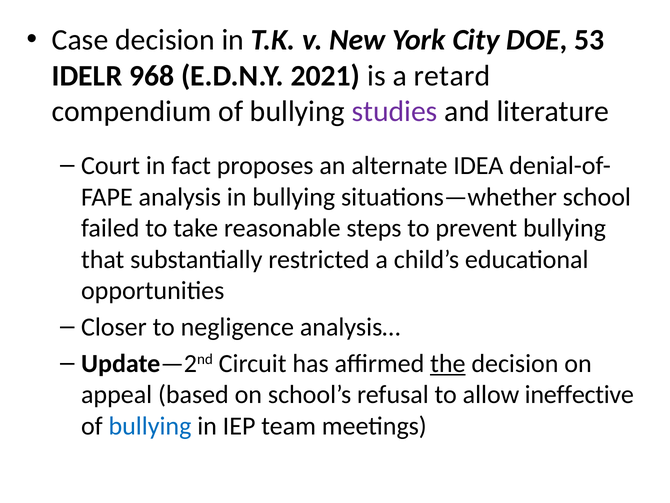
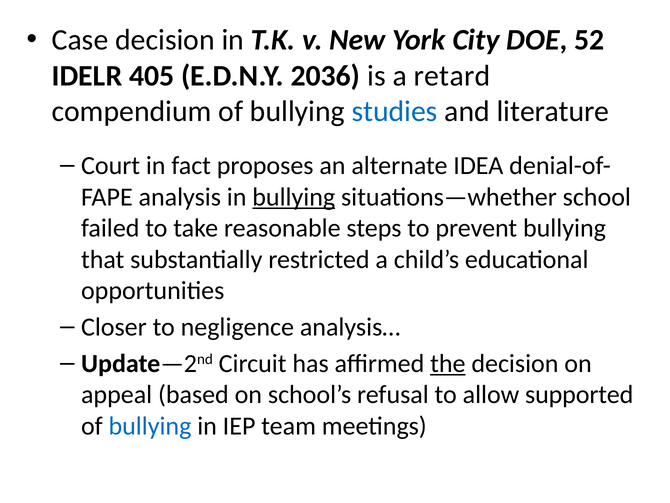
53: 53 -> 52
968: 968 -> 405
2021: 2021 -> 2036
studies colour: purple -> blue
bullying at (294, 197) underline: none -> present
ineffective: ineffective -> supported
